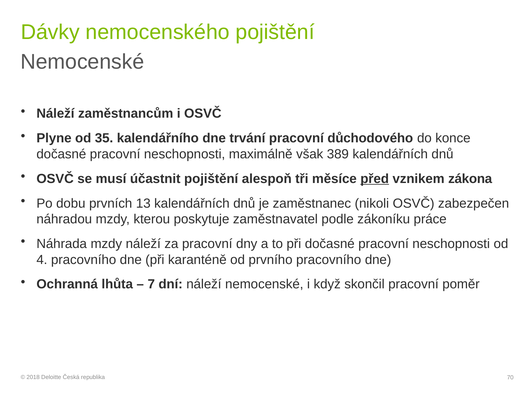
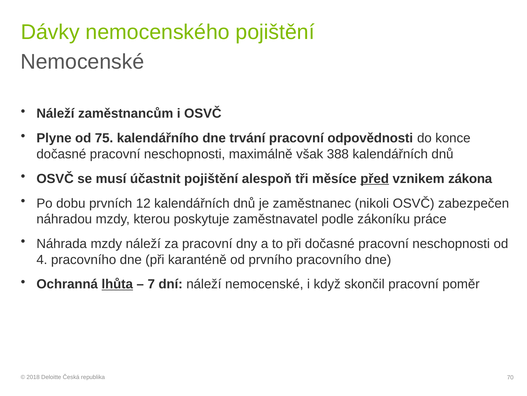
35: 35 -> 75
důchodového: důchodového -> odpovědnosti
389: 389 -> 388
13: 13 -> 12
lhůta underline: none -> present
